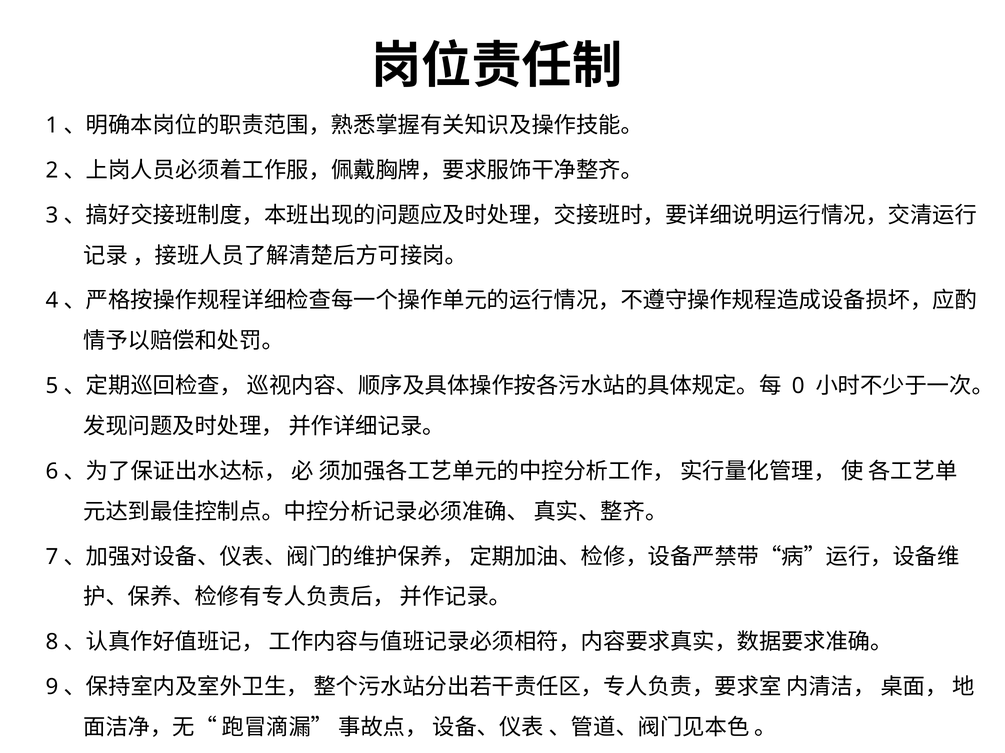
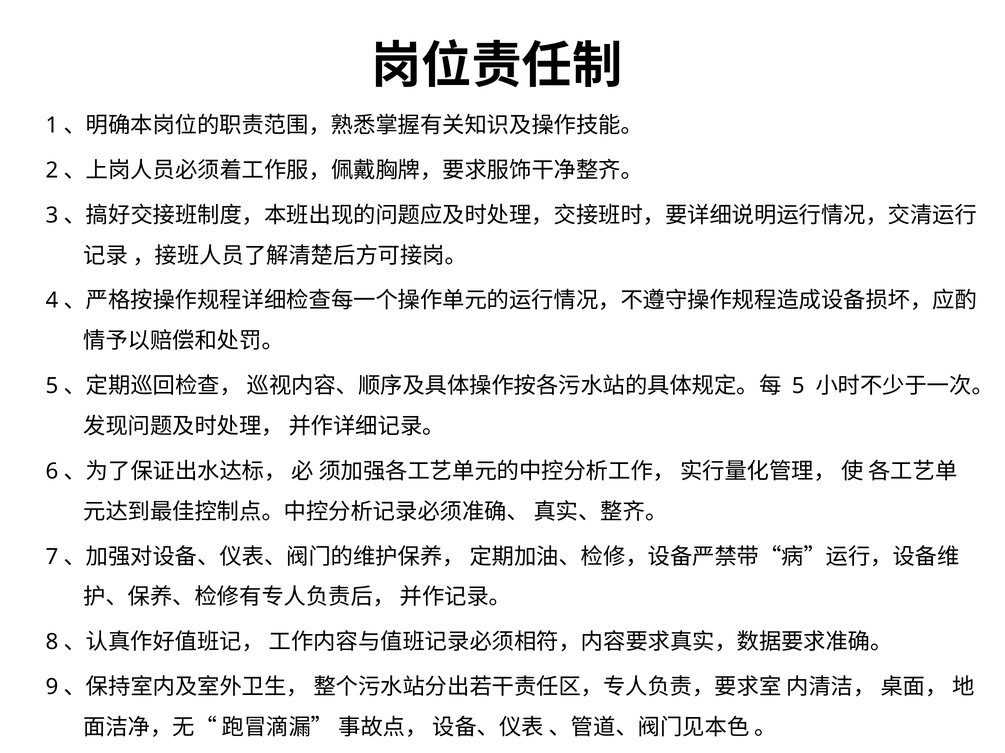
0: 0 -> 5
